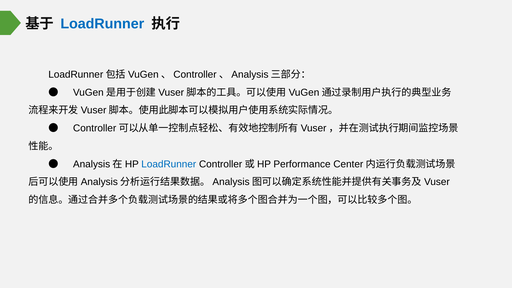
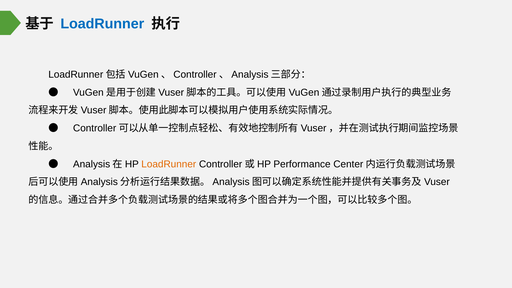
LoadRunner at (169, 164) colour: blue -> orange
